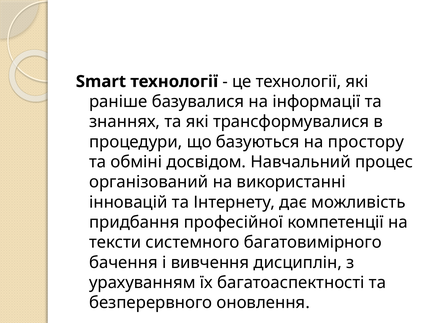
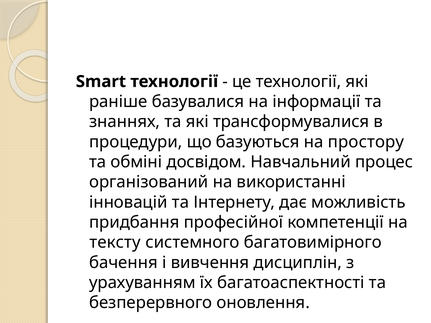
тексти: тексти -> тексту
